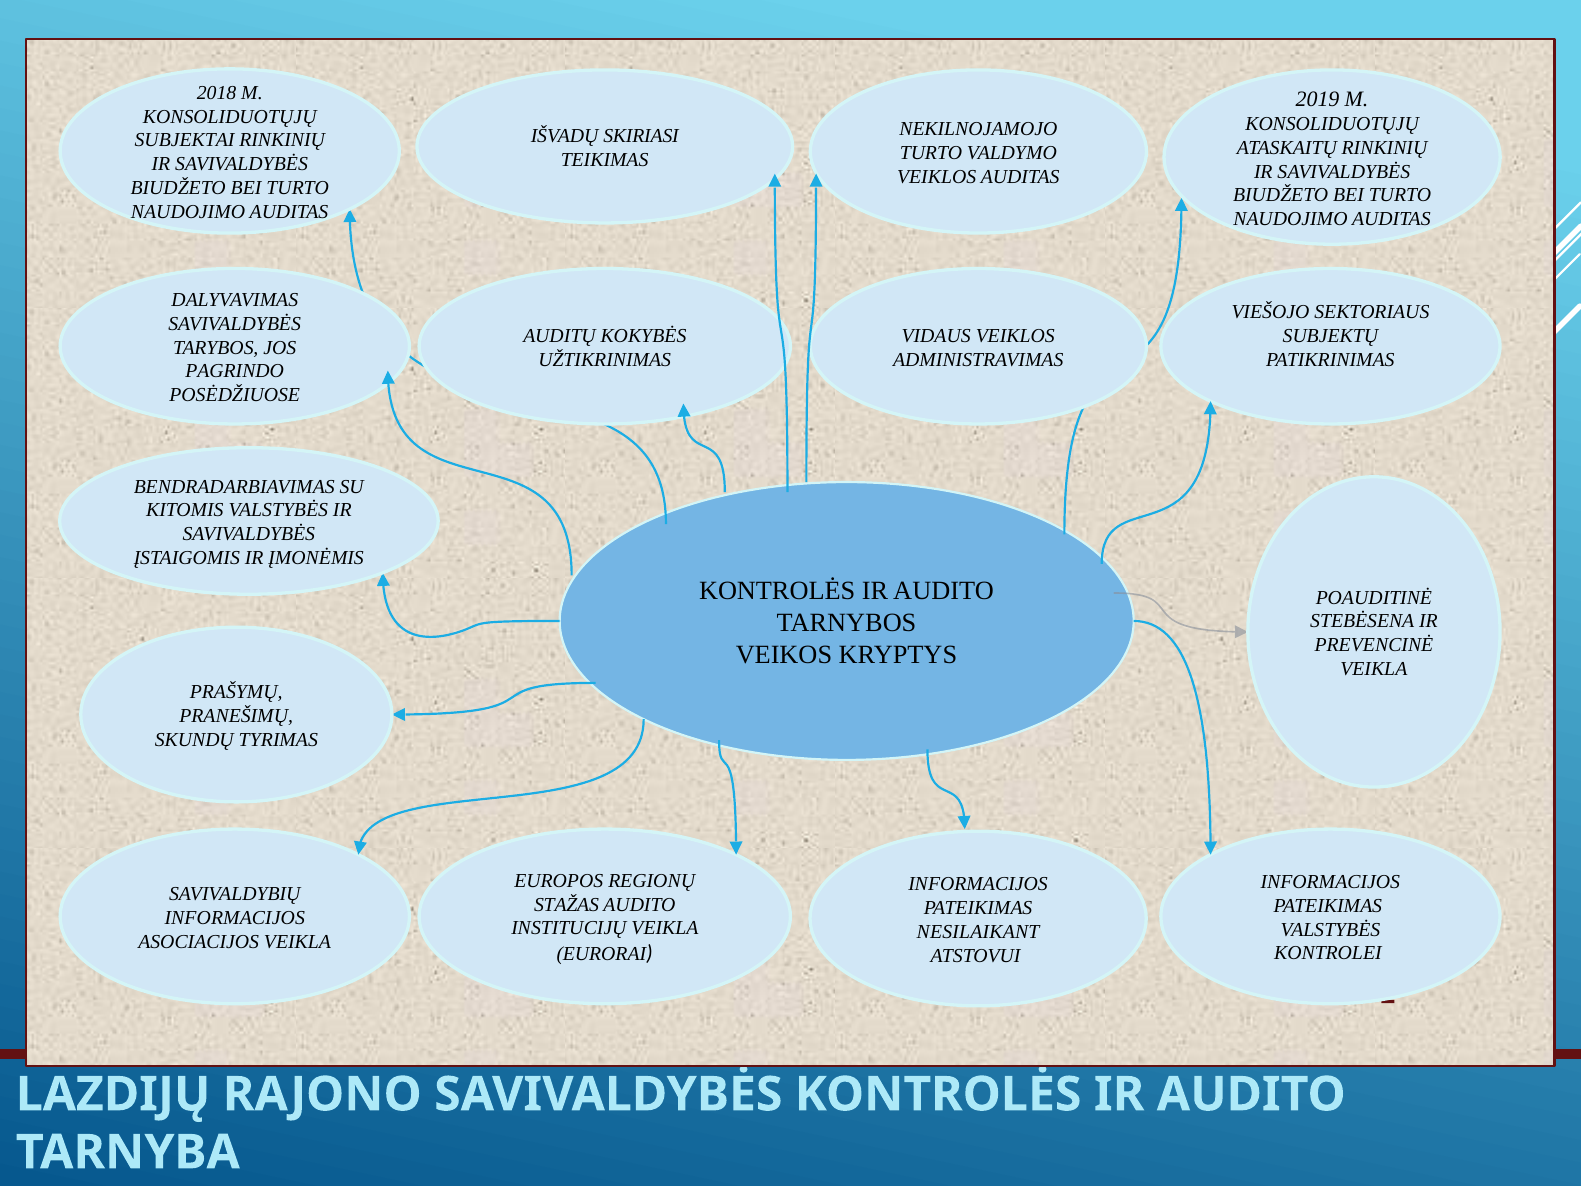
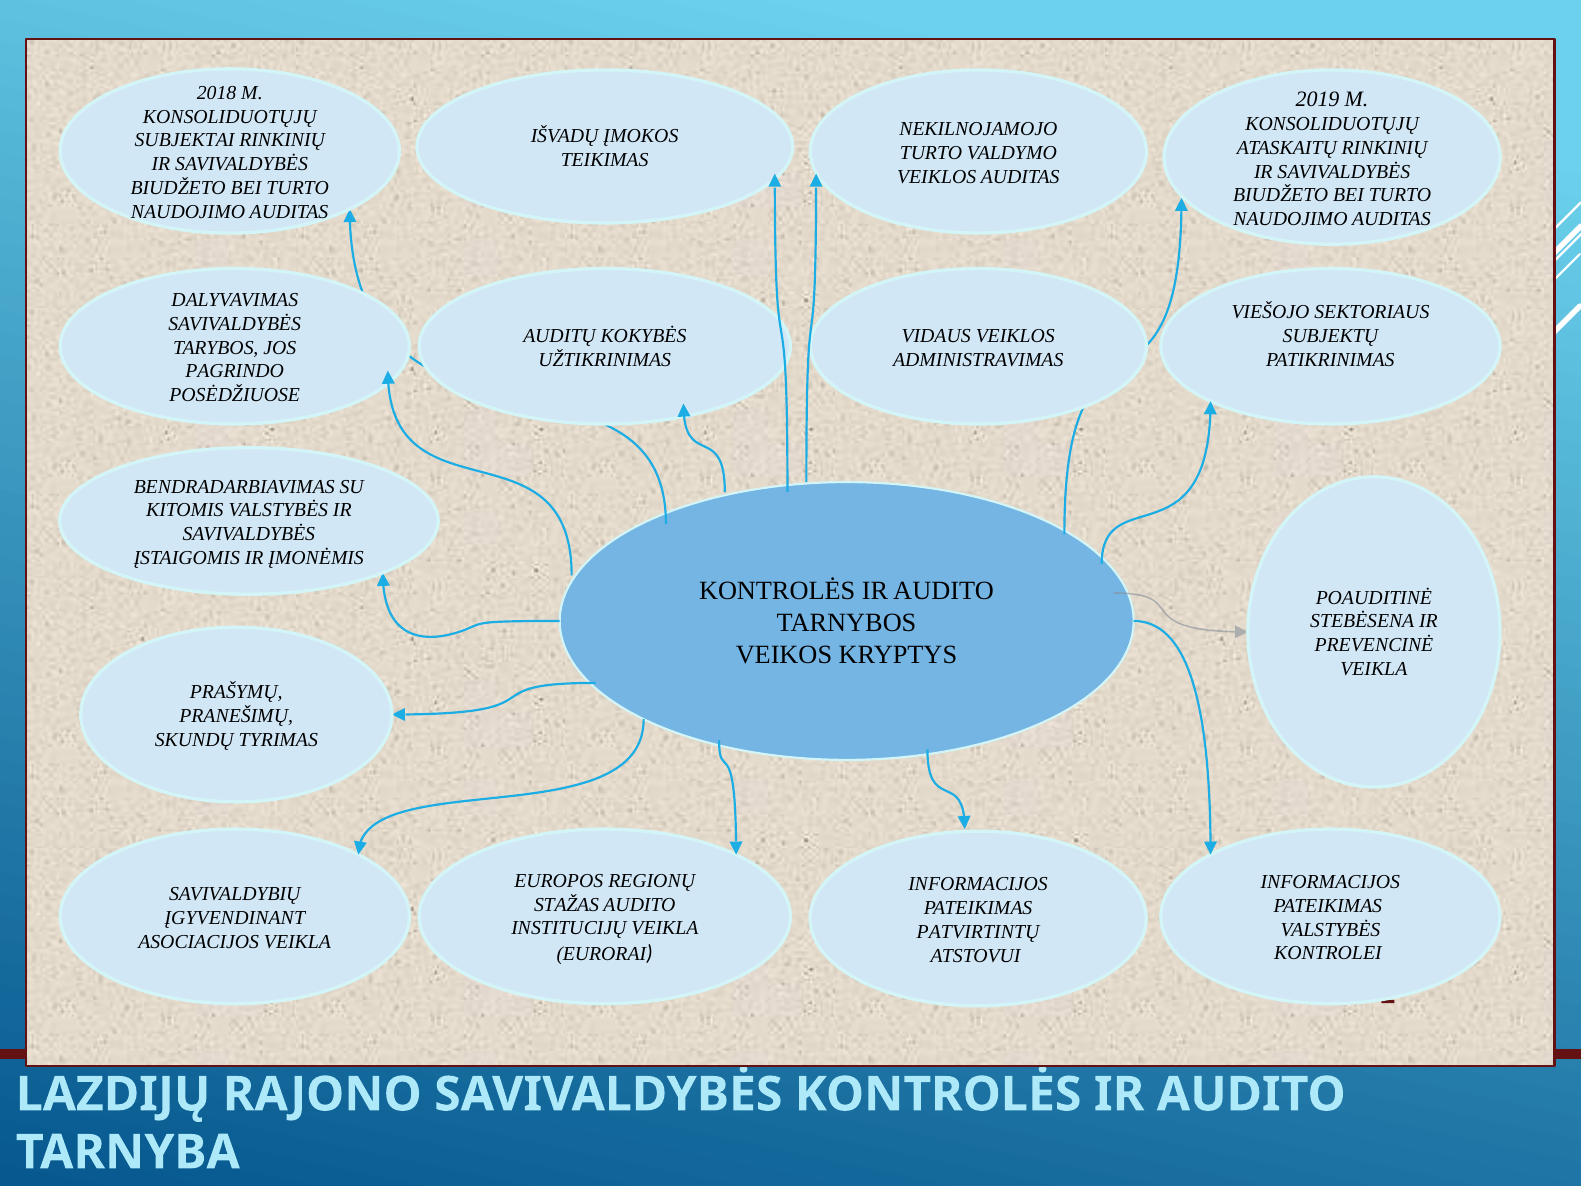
SKIRIASI: SKIRIASI -> ĮMOKOS
INFORMACIJOS at (235, 918): INFORMACIJOS -> ĮGYVENDINANT
NESILAIKANT: NESILAIKANT -> PATVIRTINTŲ
